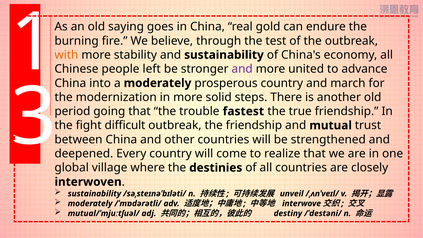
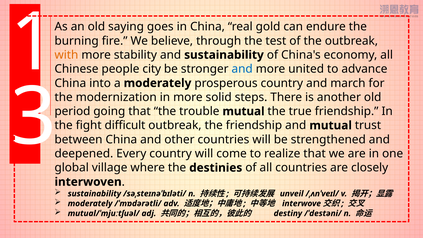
left: left -> city
and at (242, 69) colour: purple -> blue
trouble fastest: fastest -> mutual
